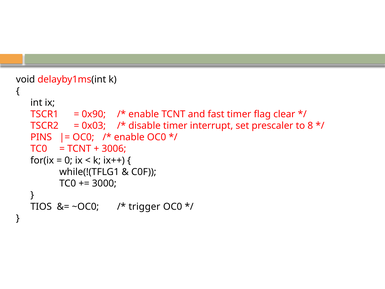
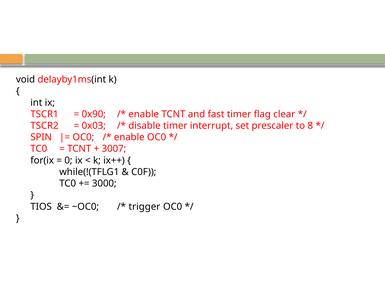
PINS: PINS -> SPIN
3006: 3006 -> 3007
